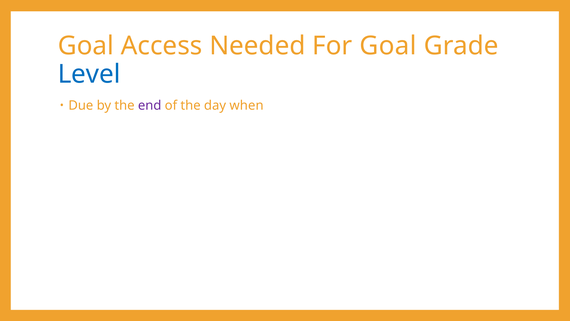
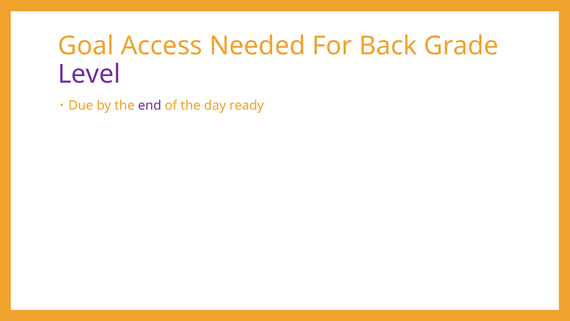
For Goal: Goal -> Back
Level colour: blue -> purple
when: when -> ready
